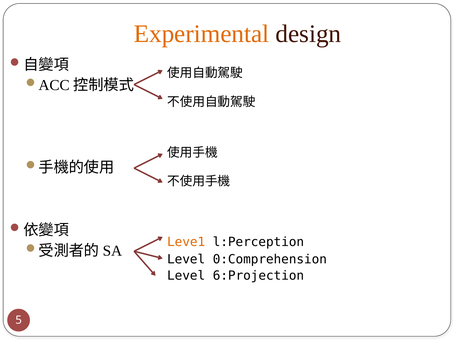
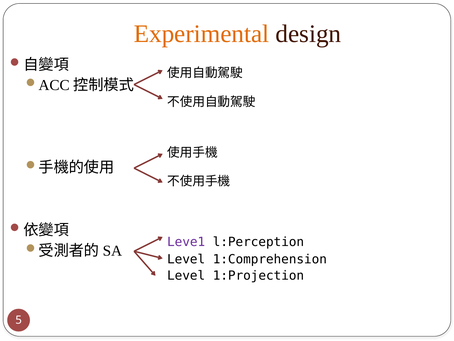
Leve1 colour: orange -> purple
0:Comprehension: 0:Comprehension -> 1:Comprehension
6:Projection: 6:Projection -> 1:Projection
